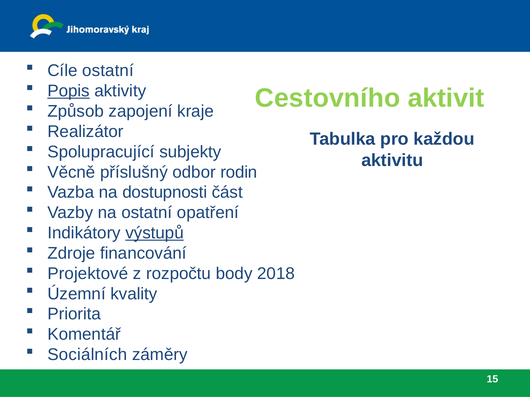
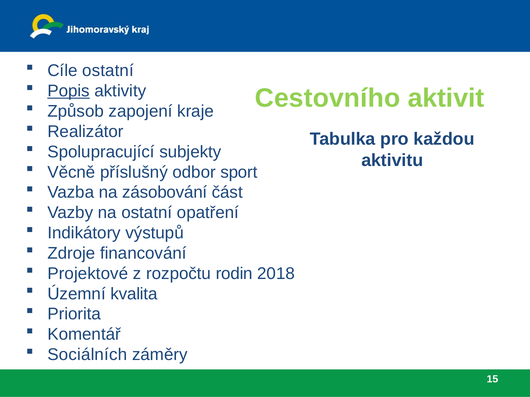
rodin: rodin -> sport
dostupnosti: dostupnosti -> zásobování
výstupů underline: present -> none
body: body -> rodin
kvality: kvality -> kvalita
